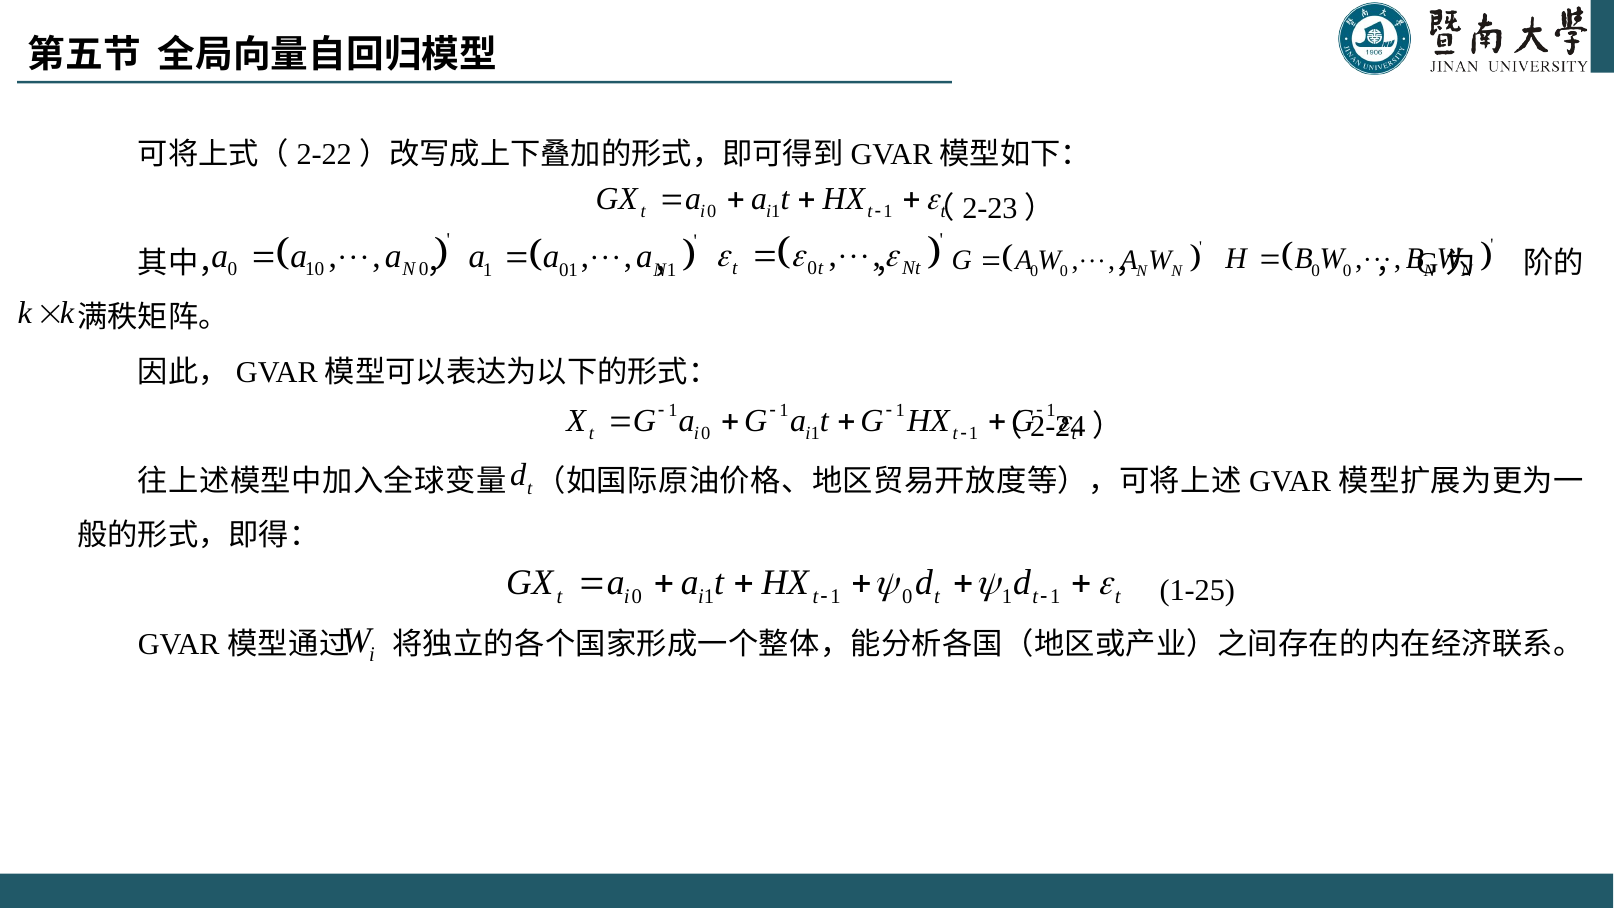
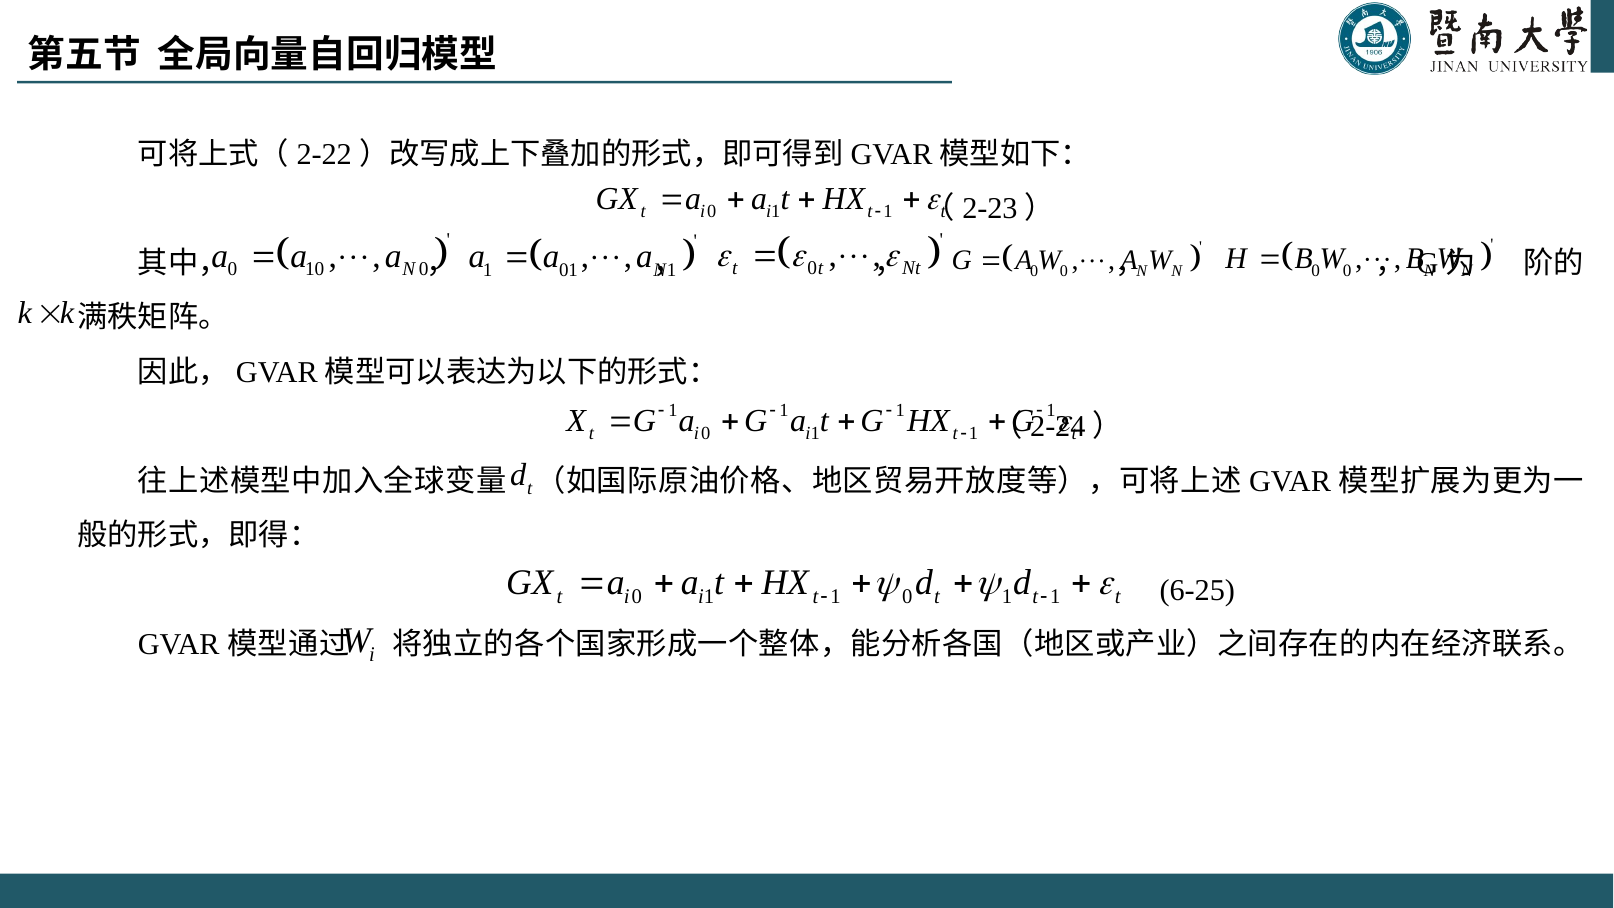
1-25: 1-25 -> 6-25
